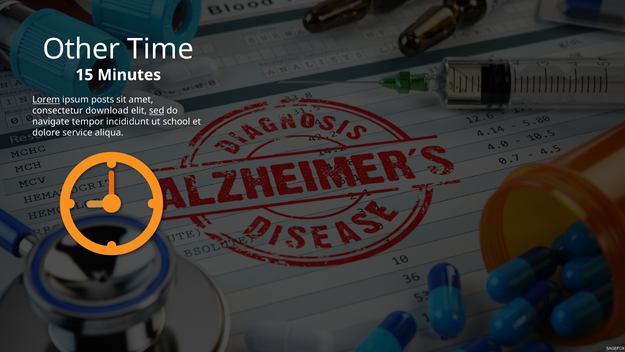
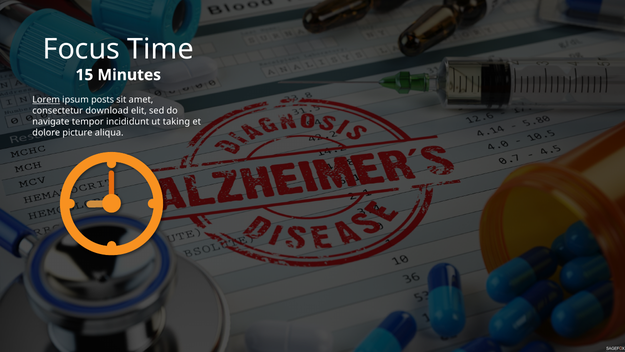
Other: Other -> Focus
sed underline: present -> none
school: school -> taking
service: service -> picture
